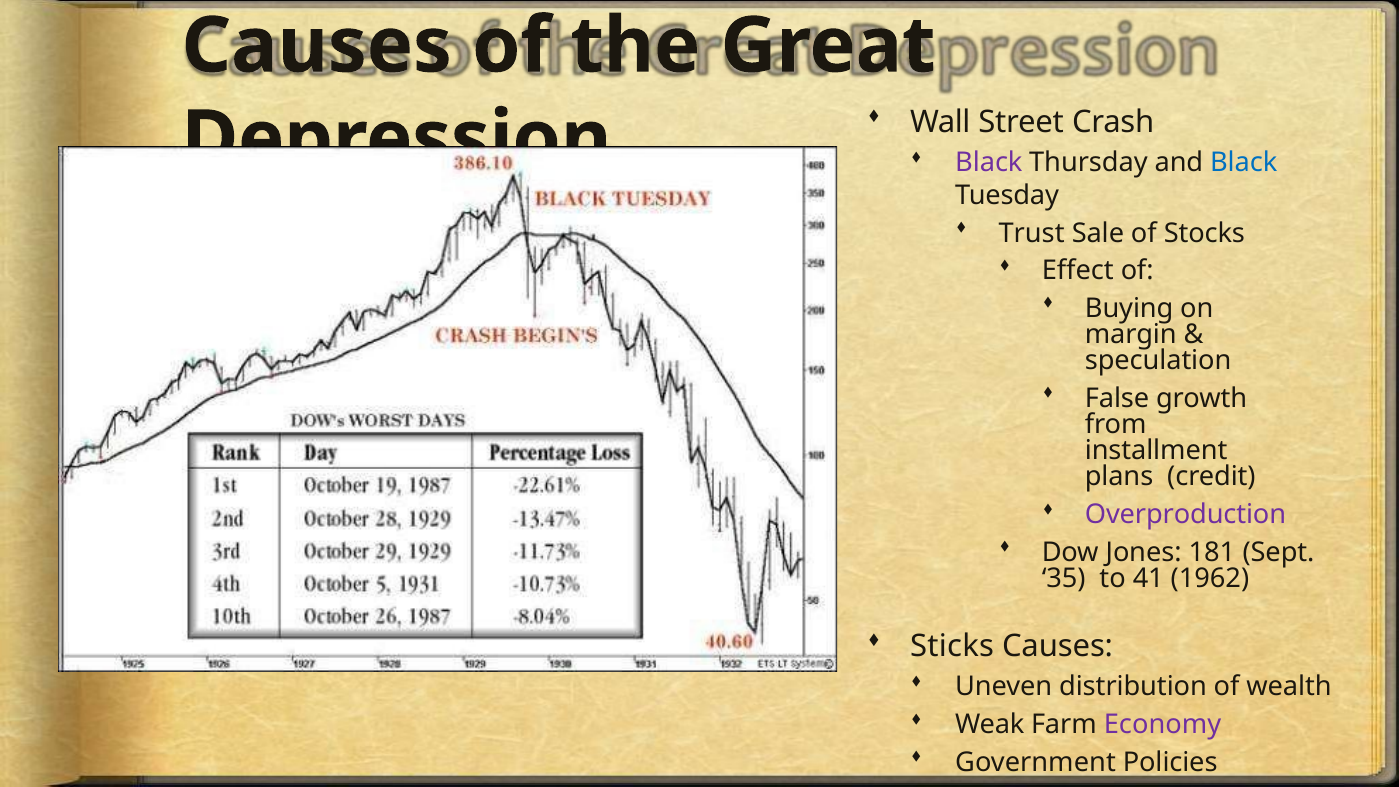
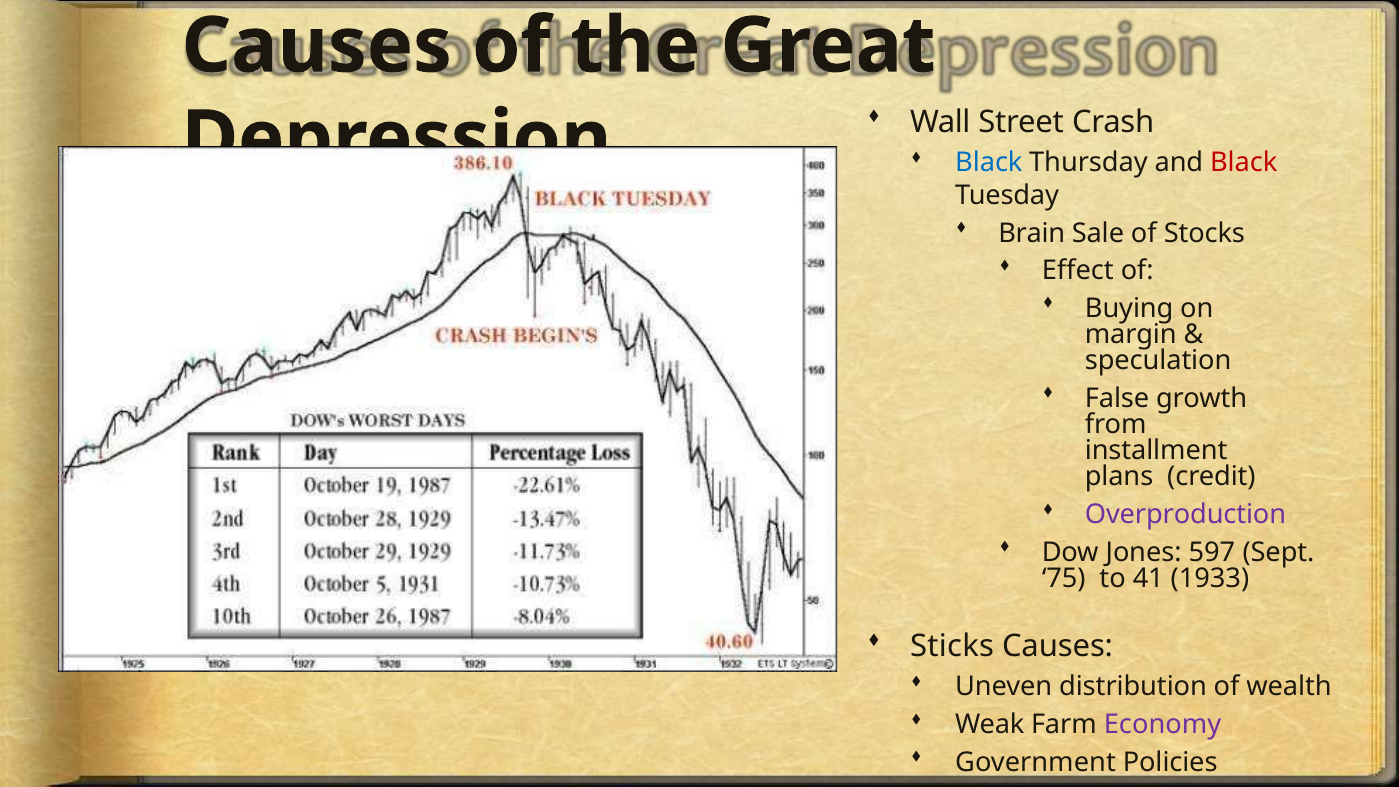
Black at (989, 163) colour: purple -> blue
Black at (1244, 163) colour: blue -> red
Trust: Trust -> Brain
181: 181 -> 597
35: 35 -> 75
1962: 1962 -> 1933
